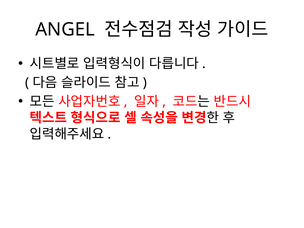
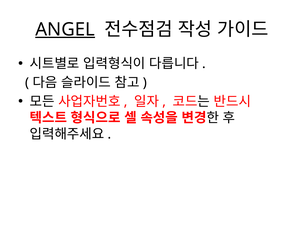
ANGEL underline: none -> present
